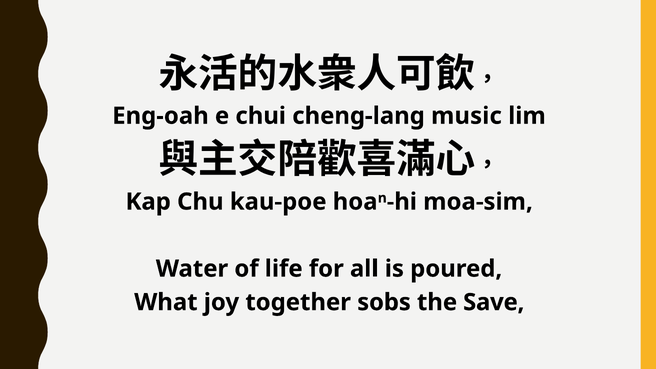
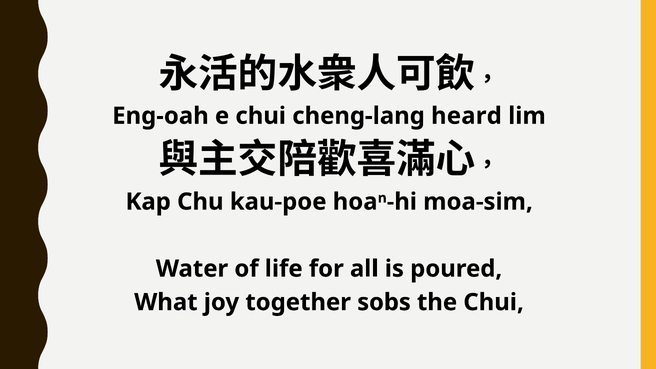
music: music -> heard
the Save: Save -> Chui
